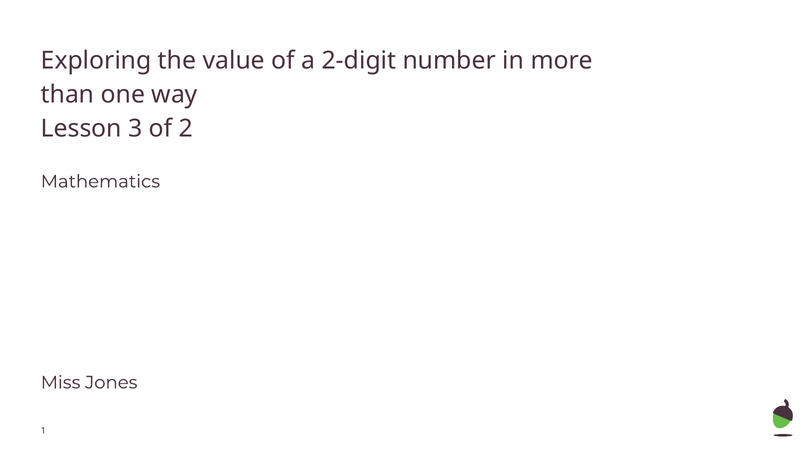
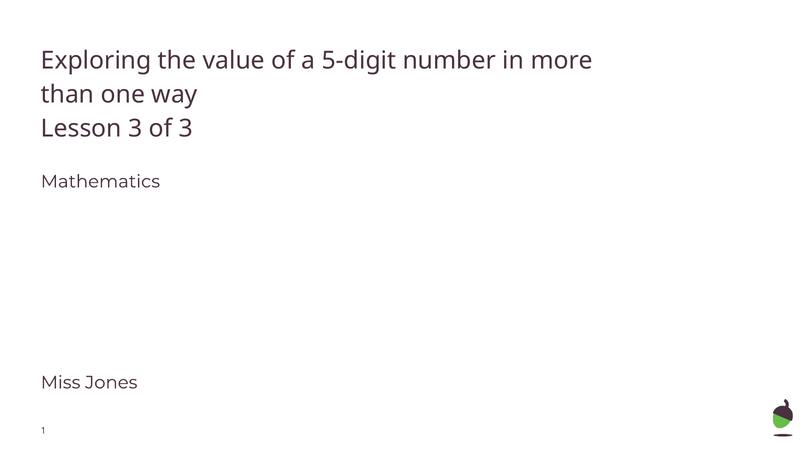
2-digit: 2-digit -> 5-digit
of 2: 2 -> 3
